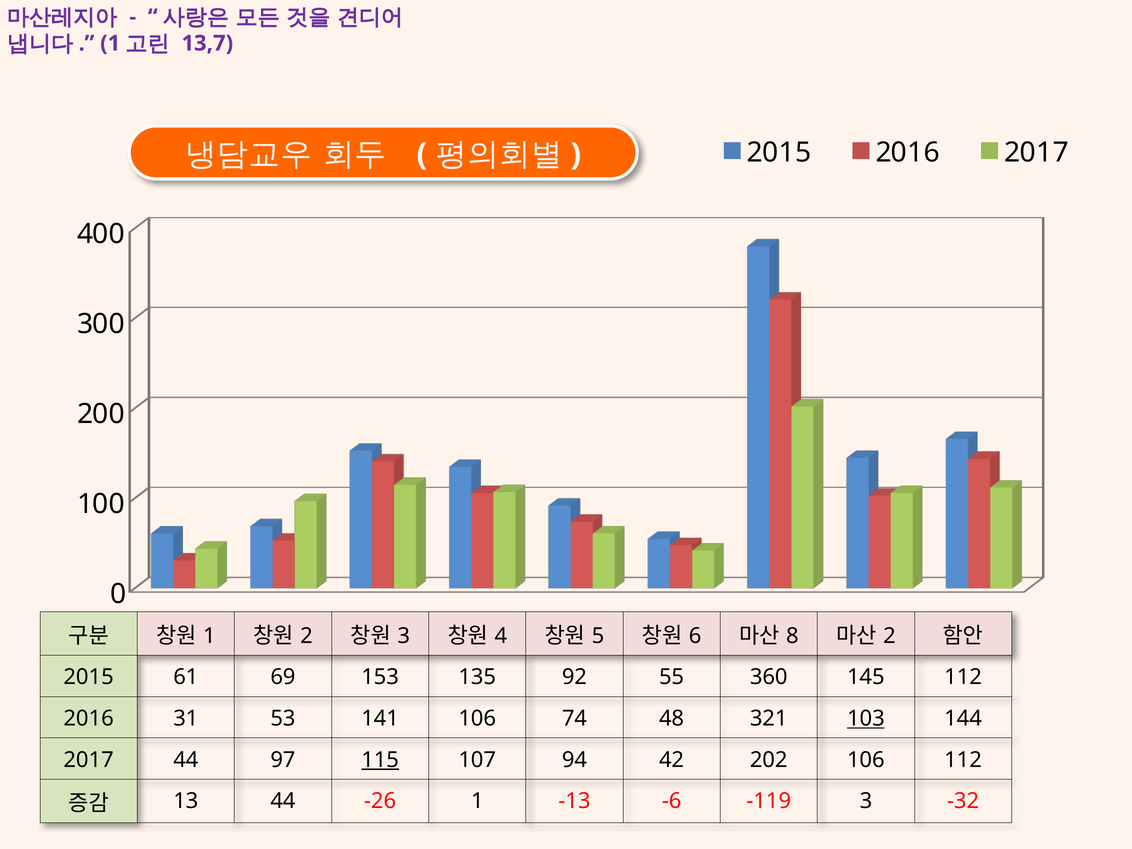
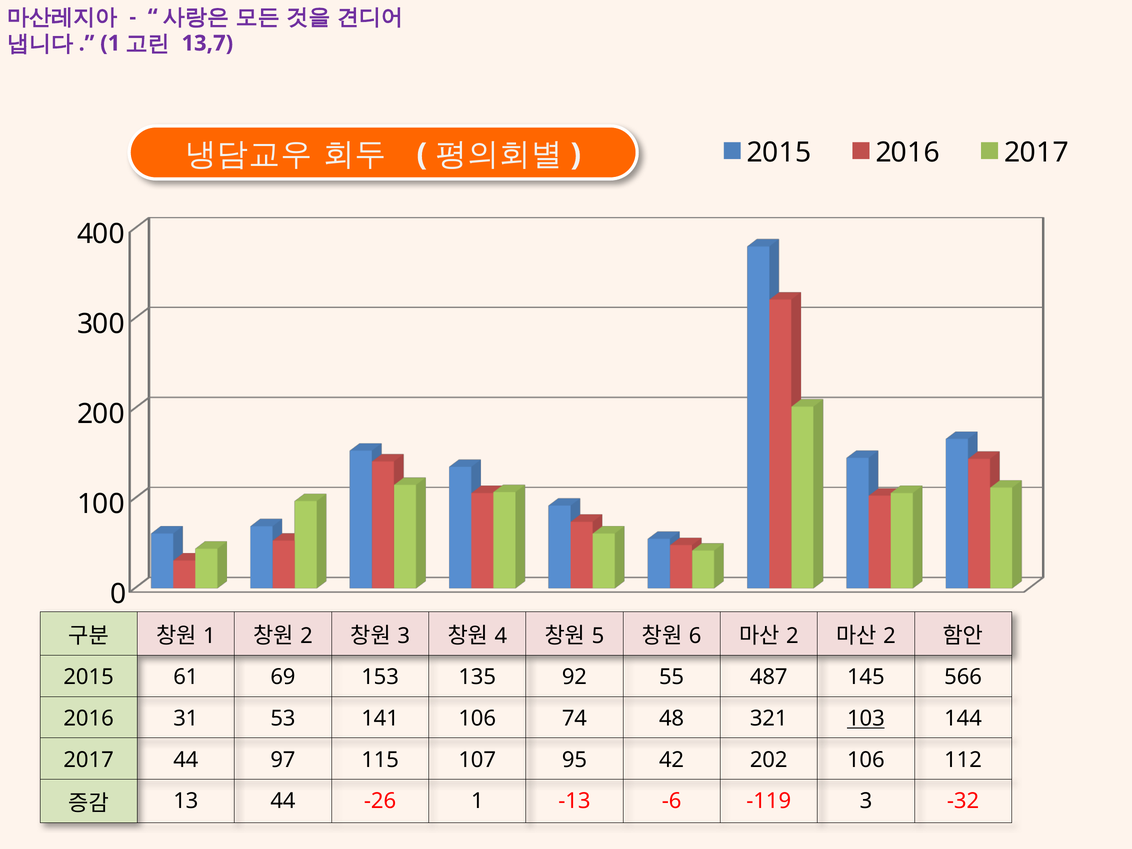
8 at (792, 636): 8 -> 2
360: 360 -> 487
145 112: 112 -> 566
115 underline: present -> none
94: 94 -> 95
